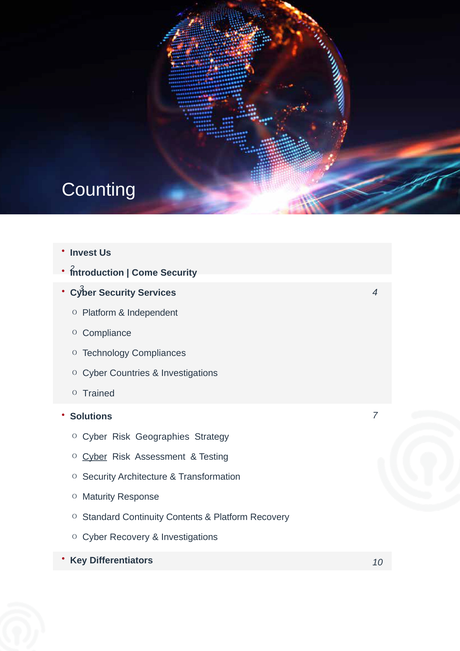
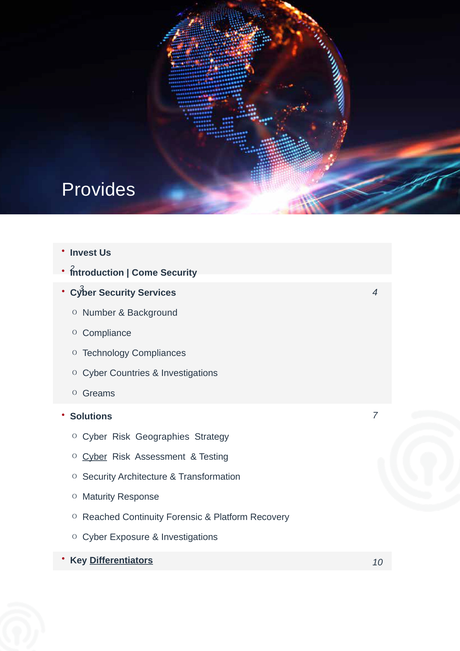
Counting: Counting -> Provides
Platform at (99, 313): Platform -> Number
Independent: Independent -> Background
Trained: Trained -> Greams
Standard: Standard -> Reached
Contents: Contents -> Forensic
Cyber Recovery: Recovery -> Exposure
Differentiators underline: none -> present
